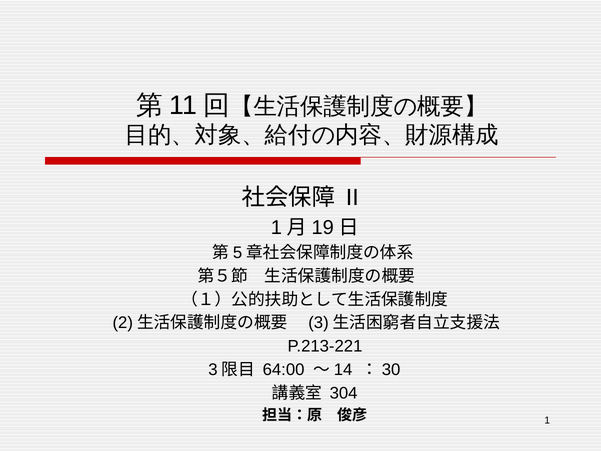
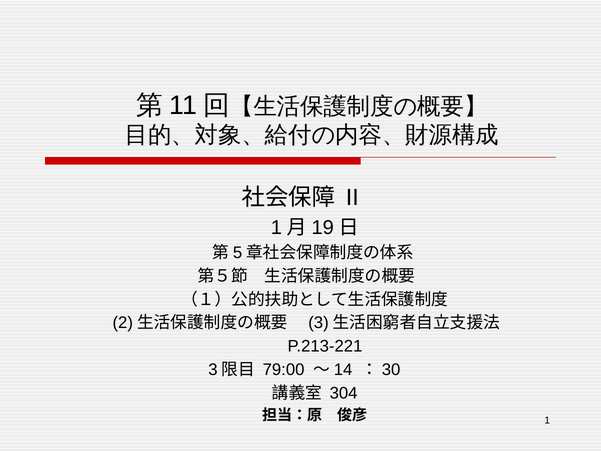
64:00: 64:00 -> 79:00
